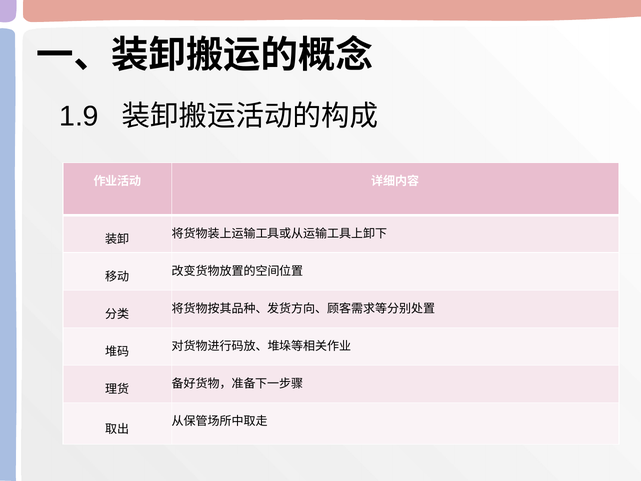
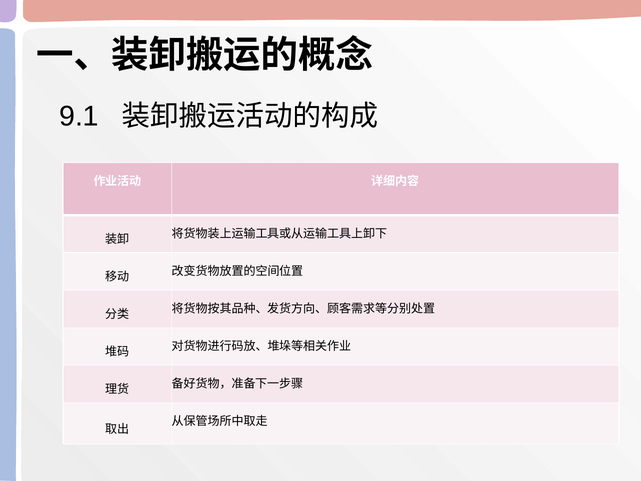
1.9: 1.9 -> 9.1
